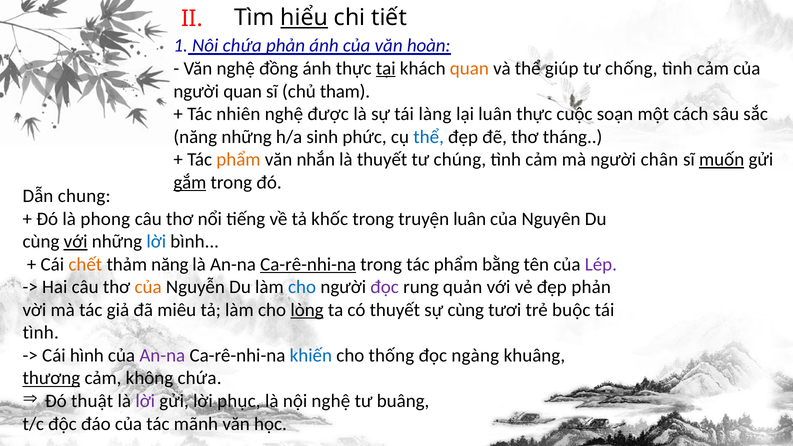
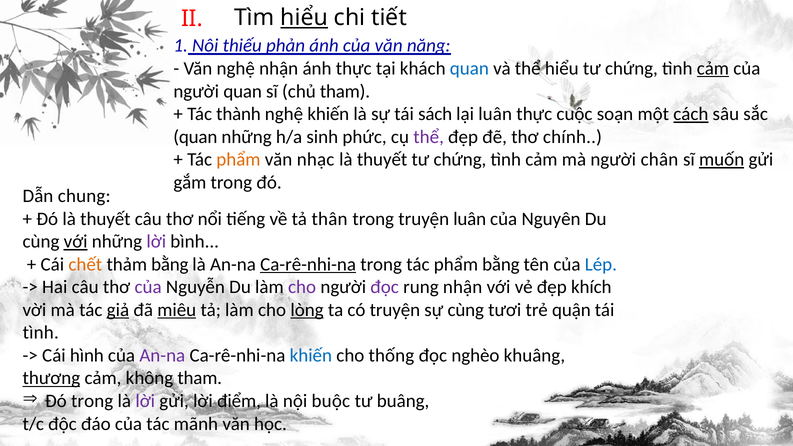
Nội chứa: chứa -> thiếu
hoàn: hoàn -> năng
nghệ đồng: đồng -> nhận
tại underline: present -> none
quan at (469, 68) colour: orange -> blue
thể giúp: giúp -> hiểu
chống at (631, 68): chống -> chứng
cảm at (713, 68) underline: none -> present
nhiên: nhiên -> thành
nghệ được: được -> khiến
làng: làng -> sách
cách underline: none -> present
năng at (195, 137): năng -> quan
thể at (429, 137) colour: blue -> purple
tháng: tháng -> chính
nhắn: nhắn -> nhạc
chúng at (460, 160): chúng -> chứng
gắm underline: present -> none
Đó là phong: phong -> thuyết
khốc: khốc -> thân
lời at (156, 242) colour: blue -> purple
thảm năng: năng -> bằng
Lép colour: purple -> blue
của at (148, 287) colour: orange -> purple
cho at (302, 287) colour: blue -> purple
rung quản: quản -> nhận
đẹp phản: phản -> khích
giả underline: none -> present
miêu underline: none -> present
có thuyết: thuyết -> truyện
buộc: buộc -> quận
ngàng: ngàng -> nghèo
không chứa: chứa -> tham
Đó thuật: thuật -> trong
phục: phục -> điểm
nội nghệ: nghệ -> buộc
